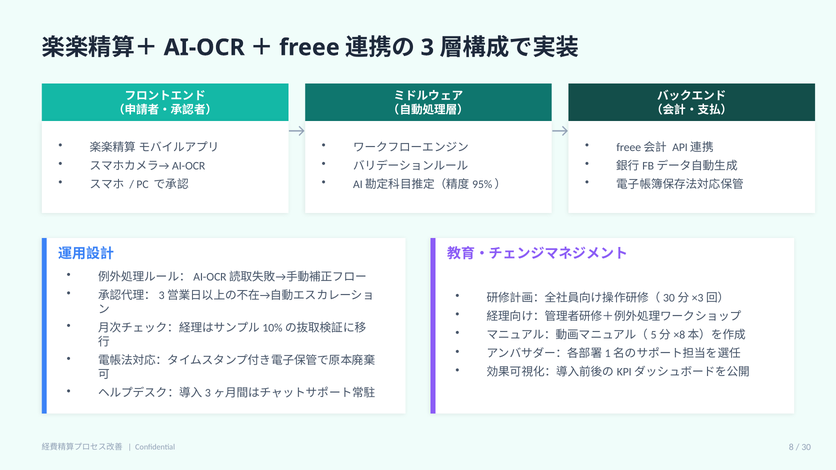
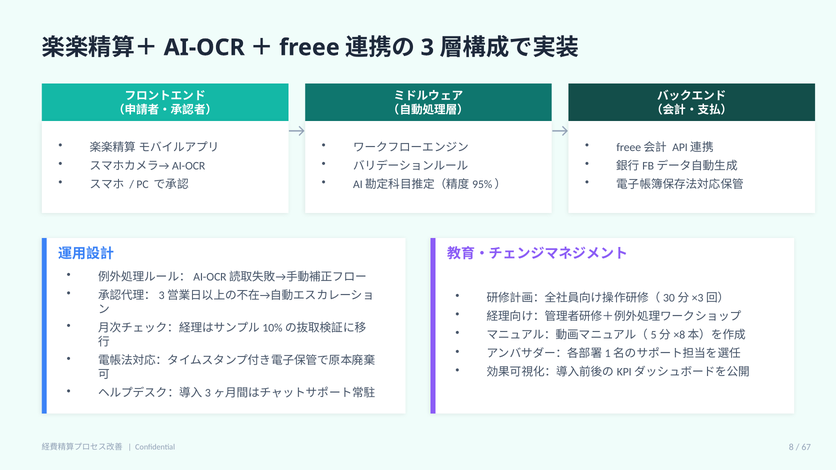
30: 30 -> 67
